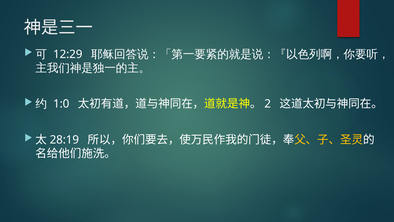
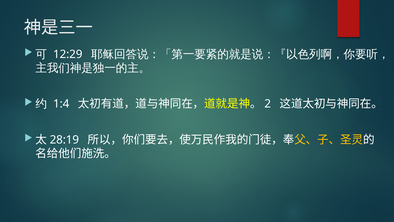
1:0: 1:0 -> 1:4
